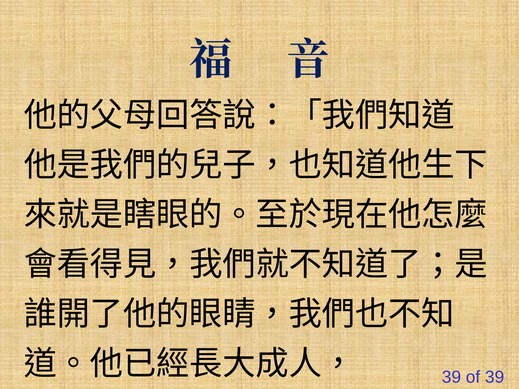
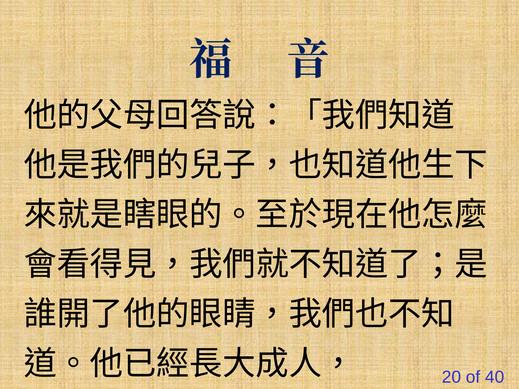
39 at (451, 377): 39 -> 20
of 39: 39 -> 40
